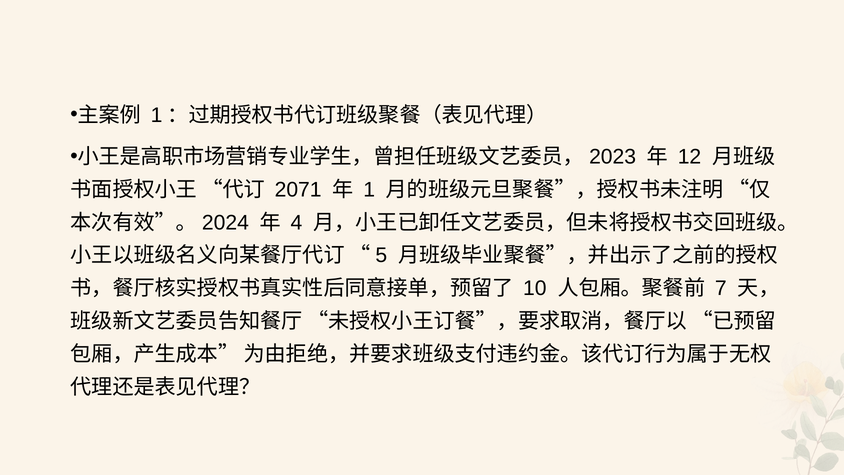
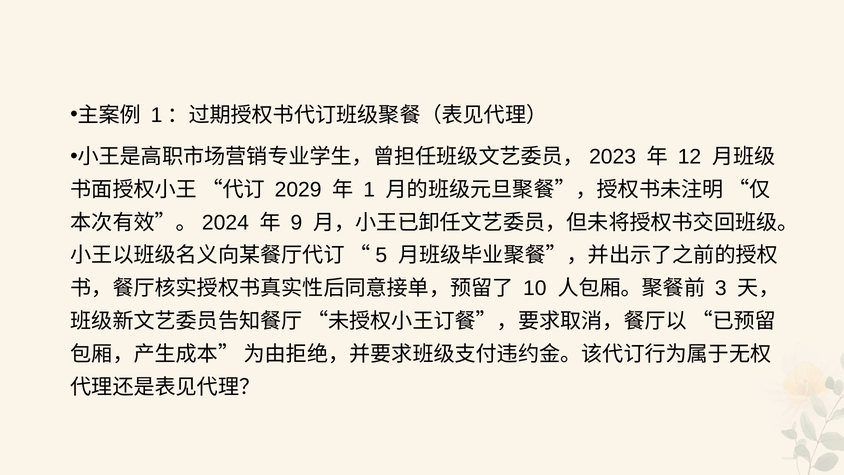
2071: 2071 -> 2029
4: 4 -> 9
7: 7 -> 3
